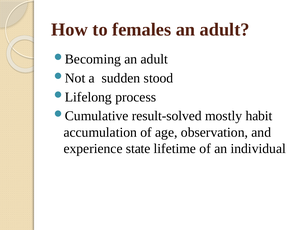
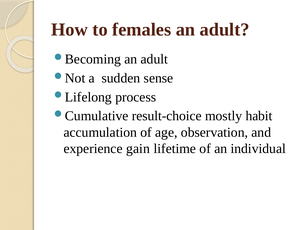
stood: stood -> sense
result-solved: result-solved -> result-choice
state: state -> gain
